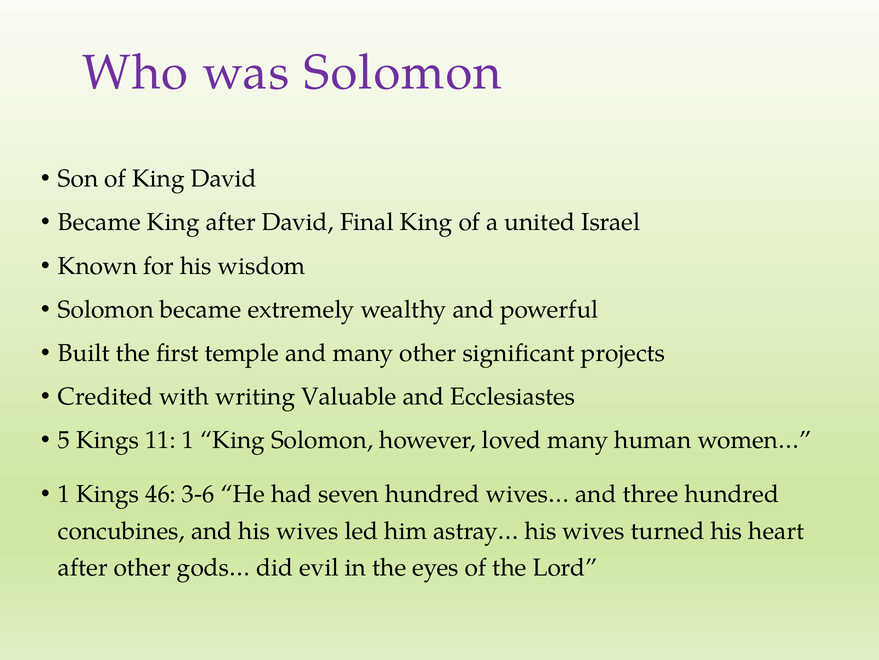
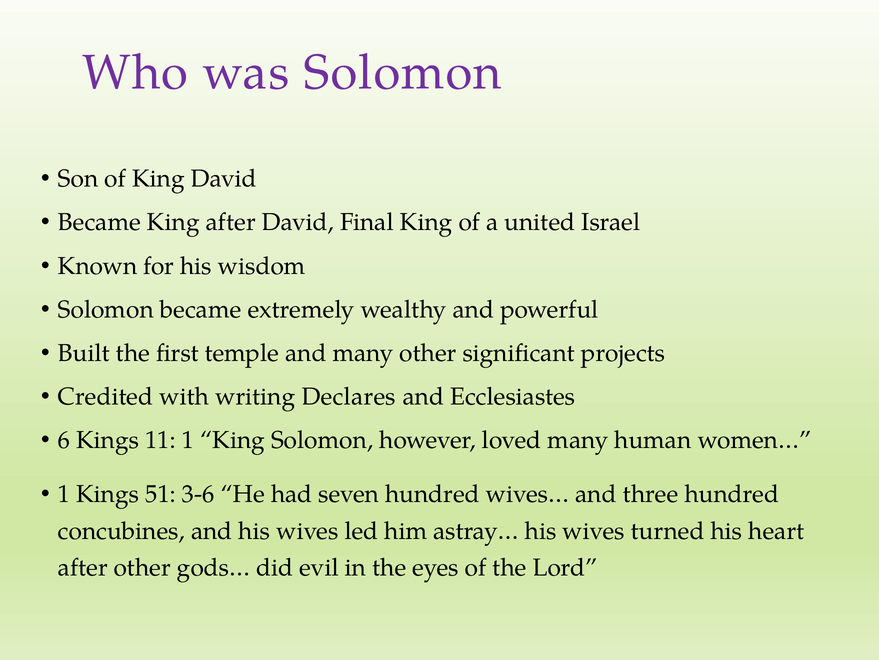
Valuable: Valuable -> Declares
5: 5 -> 6
46: 46 -> 51
